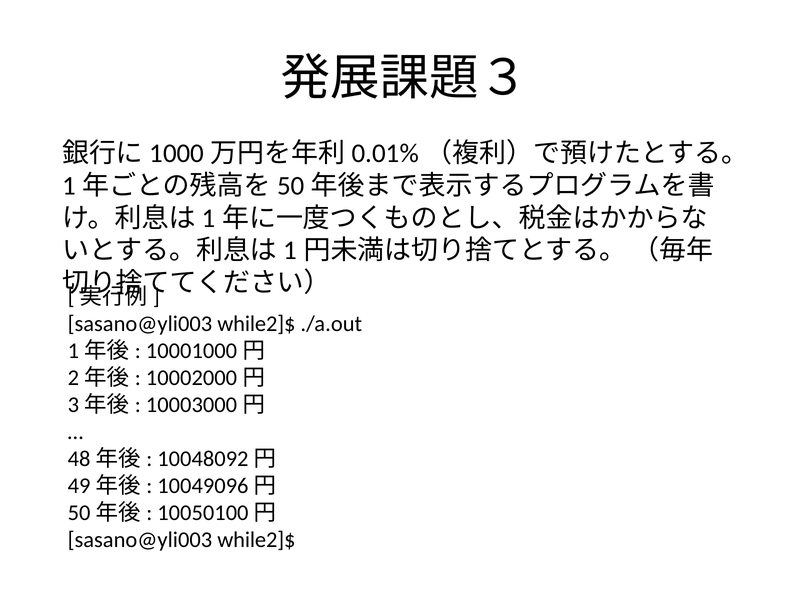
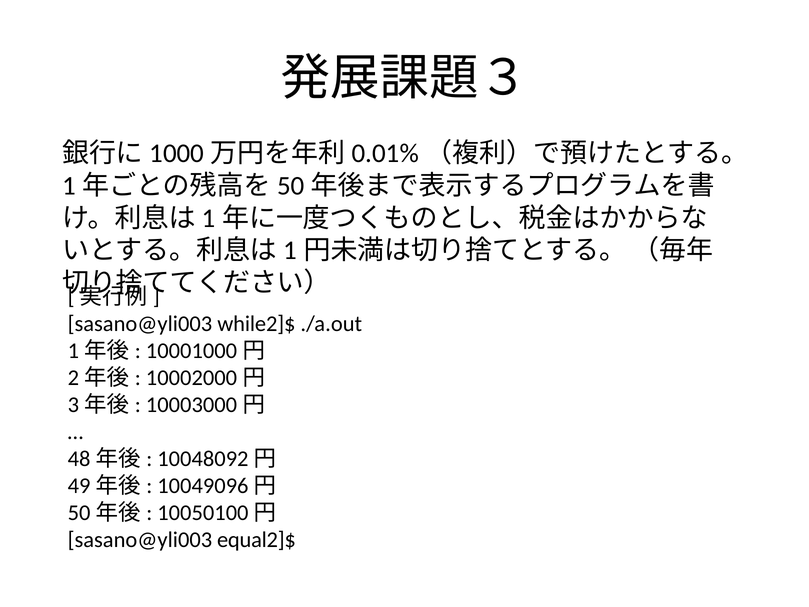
while2]$ at (256, 540): while2]$ -> equal2]$
